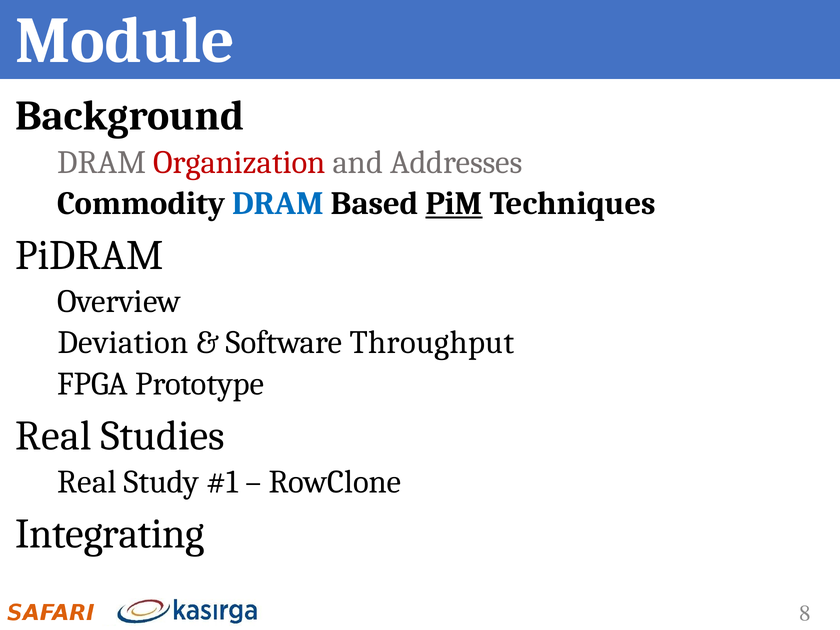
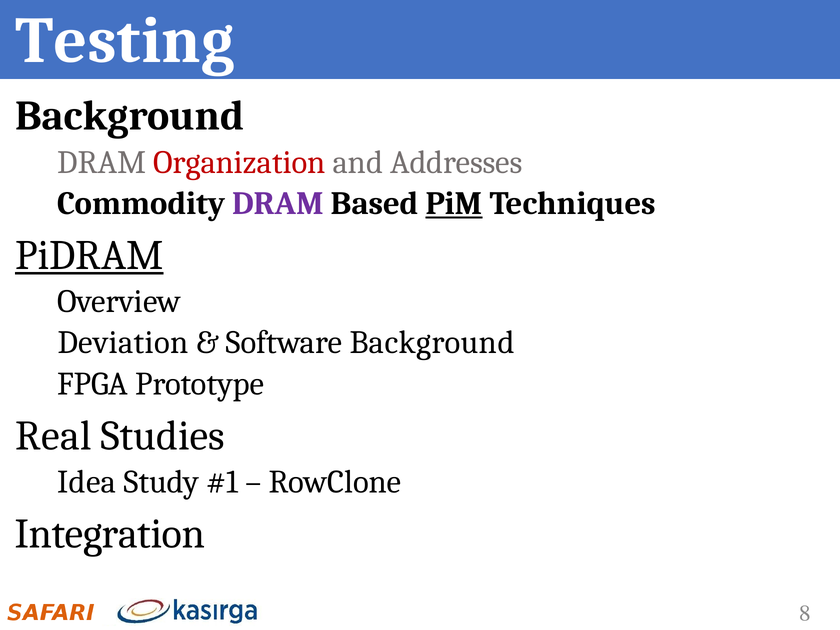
Module: Module -> Testing
DRAM at (278, 203) colour: blue -> purple
PiDRAM underline: none -> present
Software Throughput: Throughput -> Background
Real at (87, 482): Real -> Idea
Integrating: Integrating -> Integration
